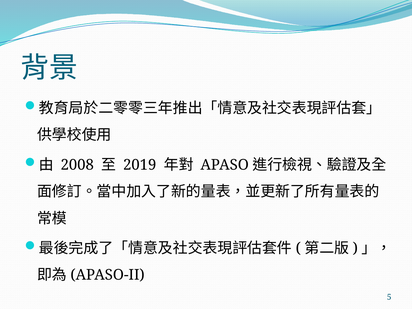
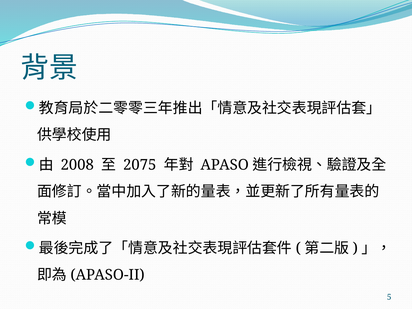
2019: 2019 -> 2075
